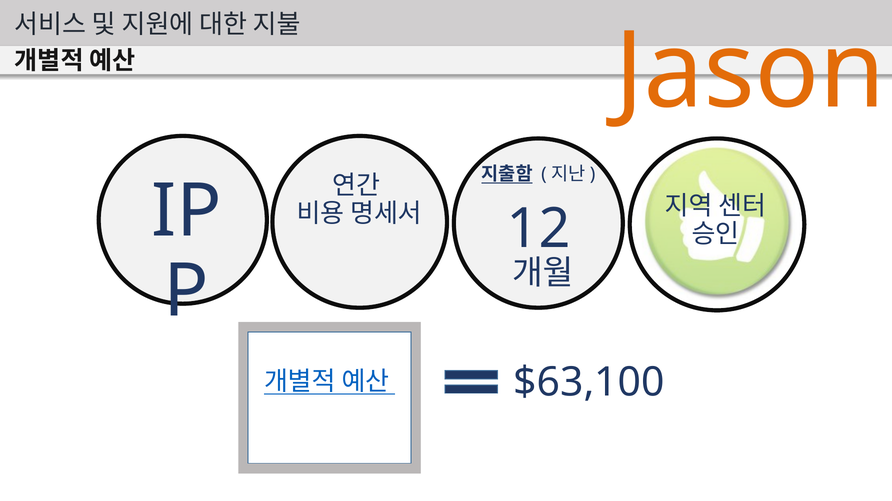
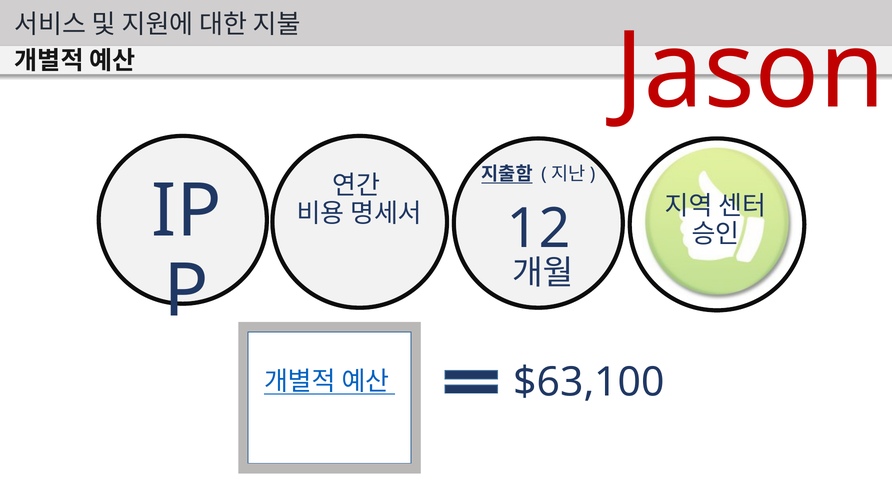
Jason colour: orange -> red
